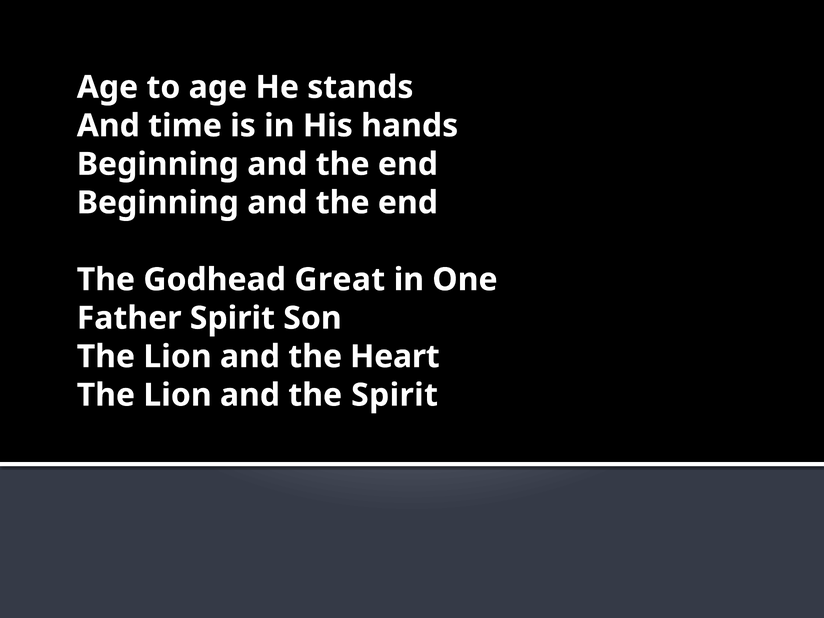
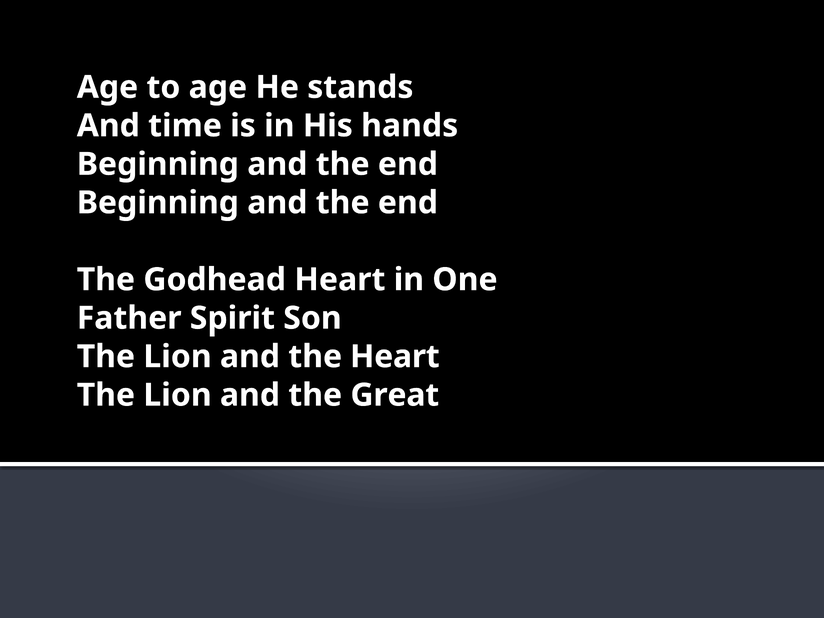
Godhead Great: Great -> Heart
the Spirit: Spirit -> Great
